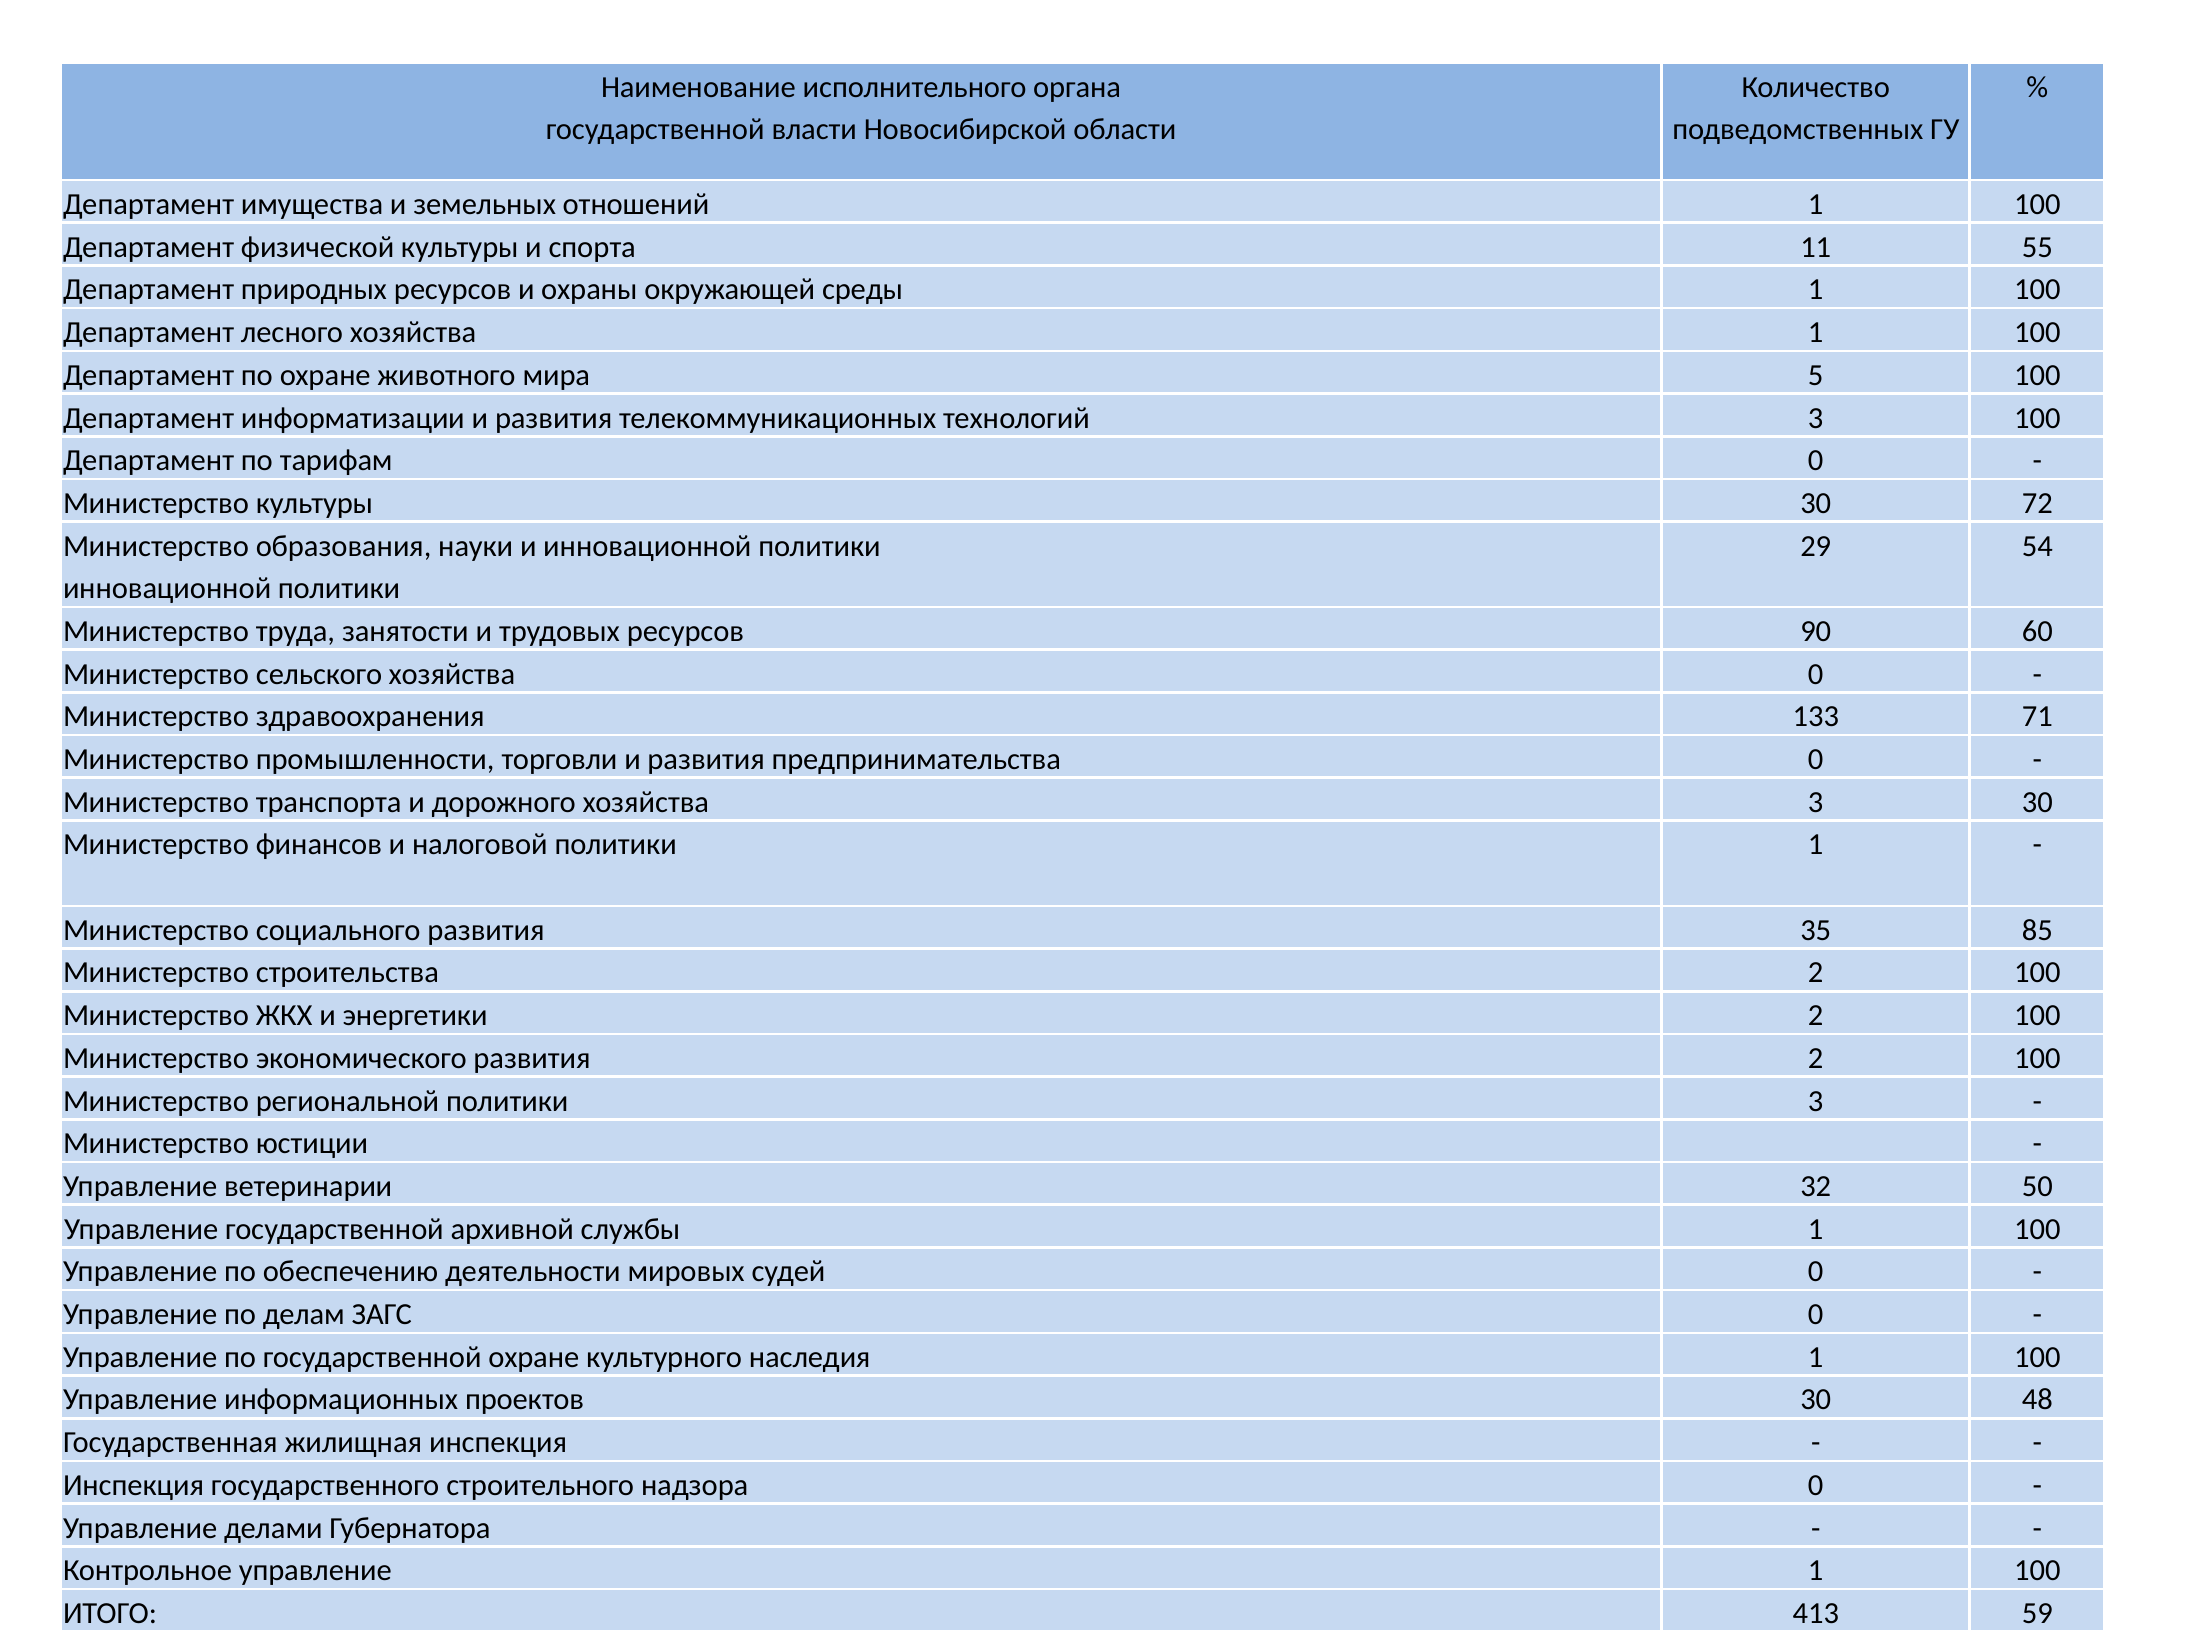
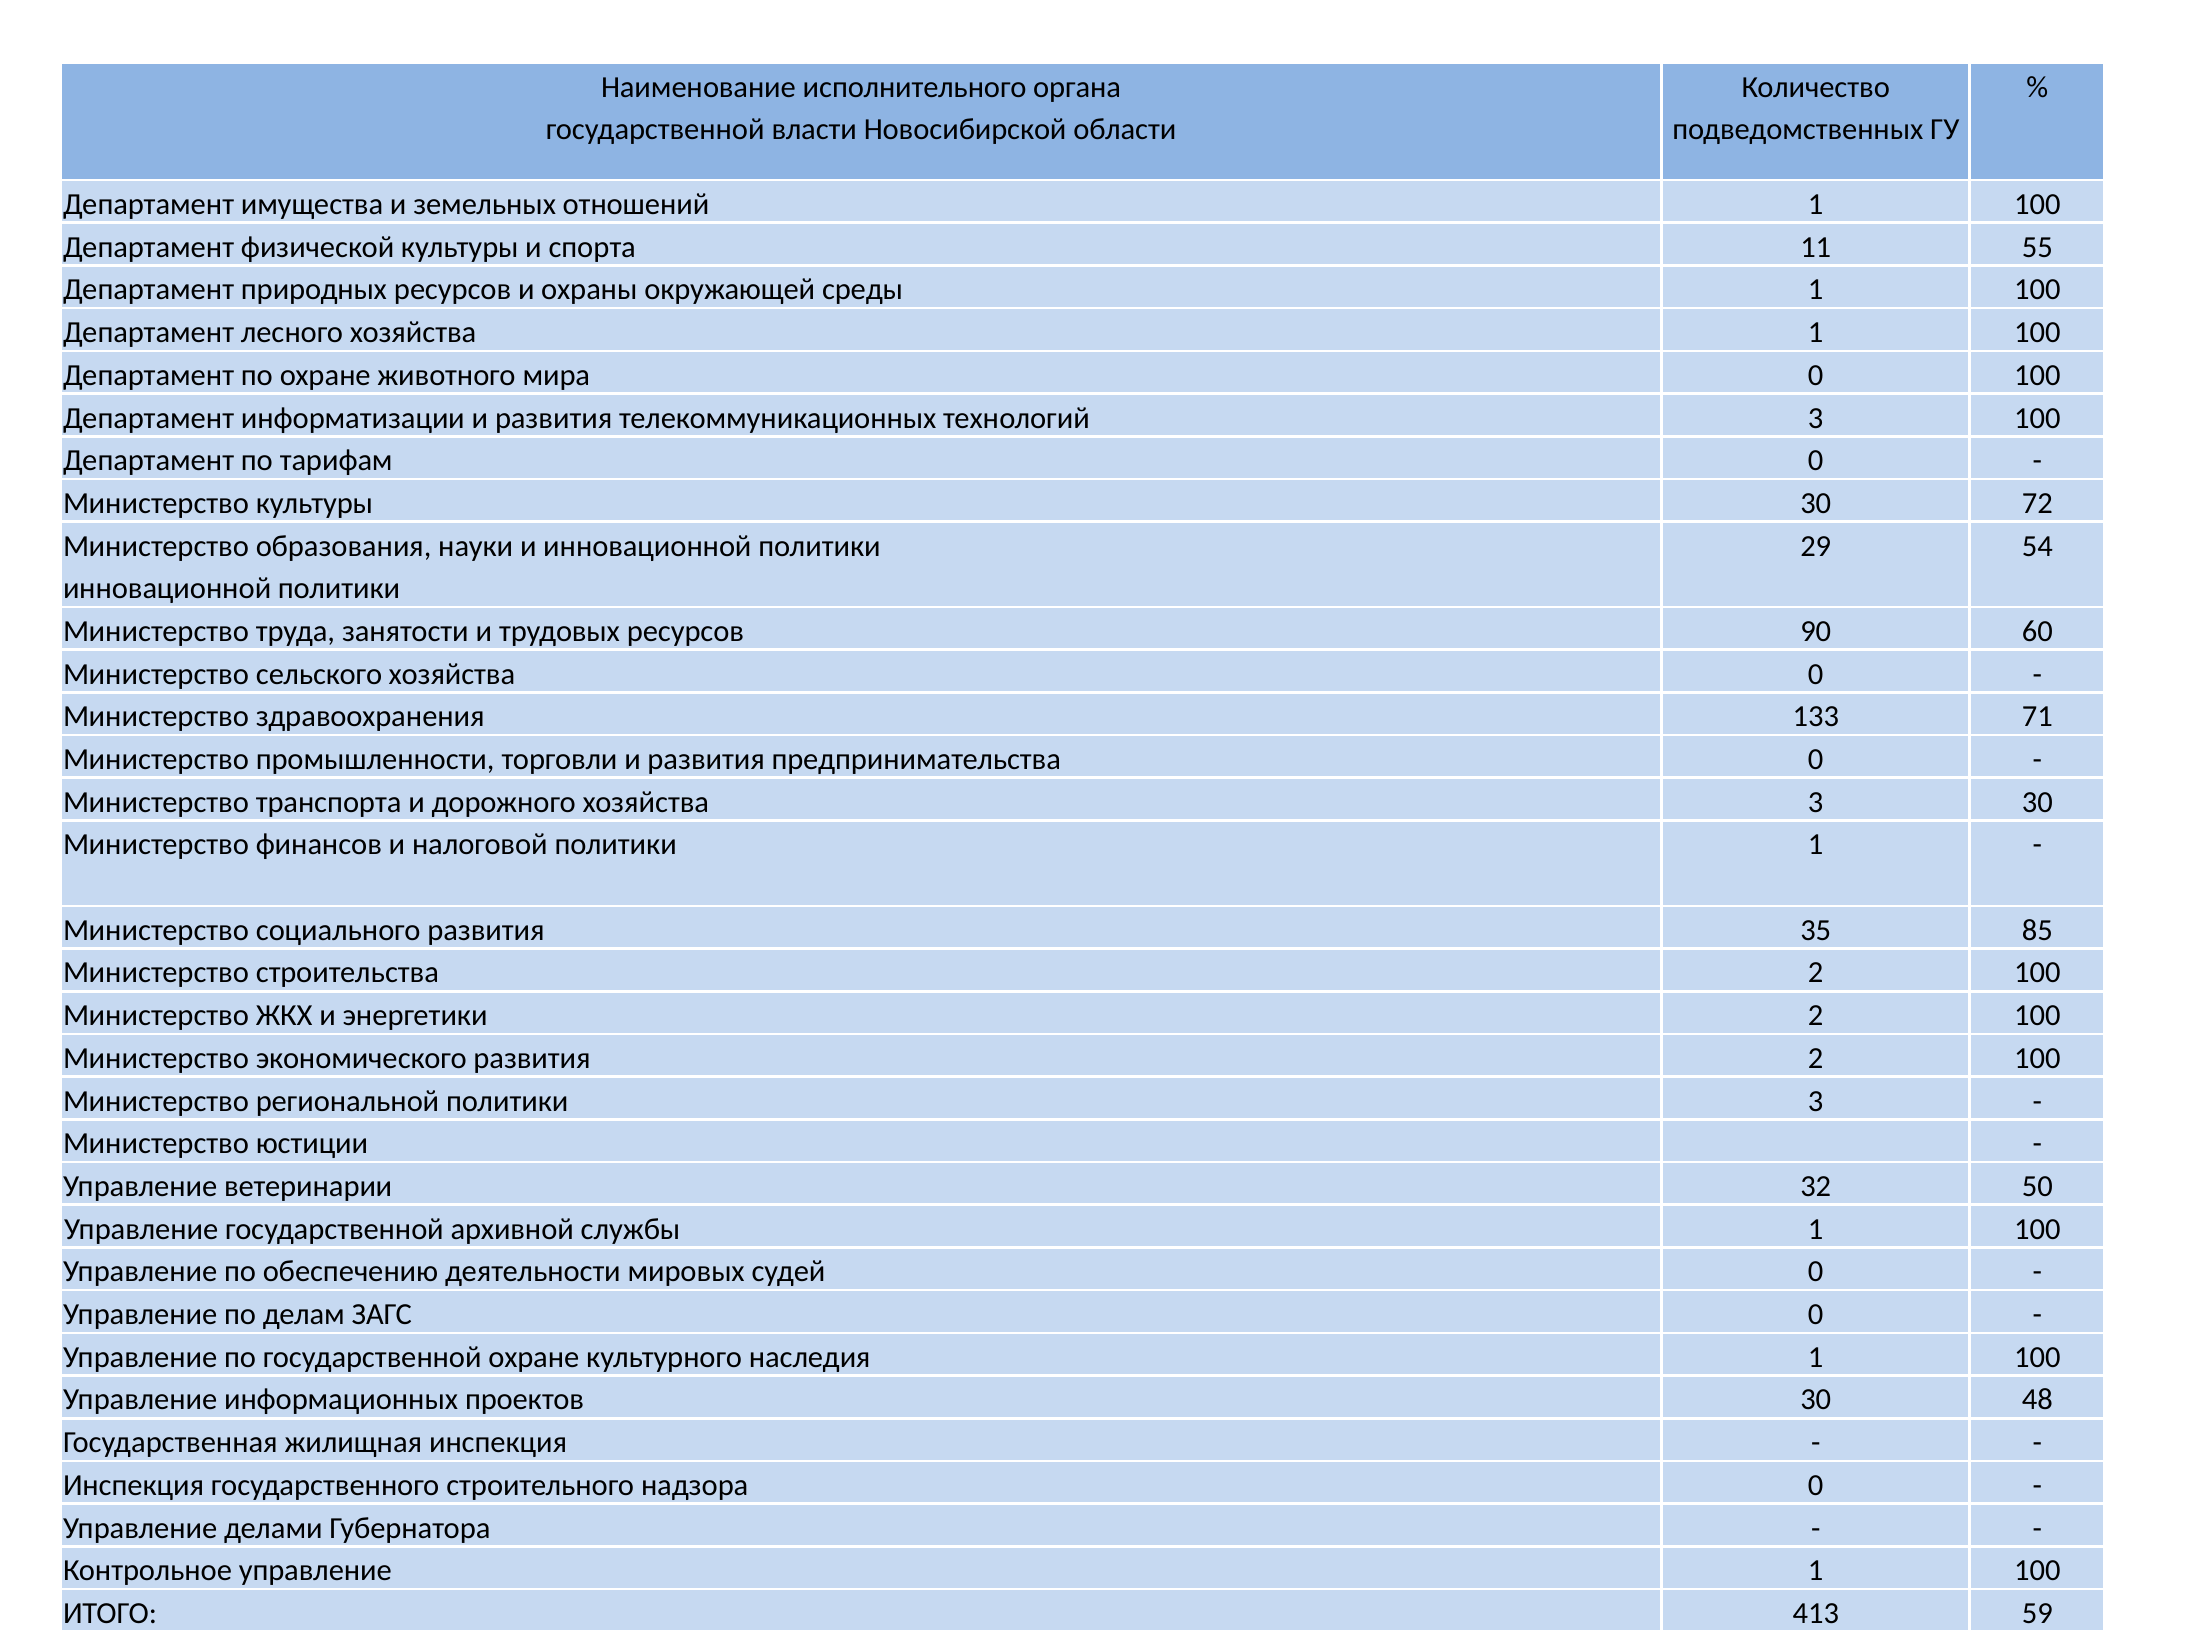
мира 5: 5 -> 0
